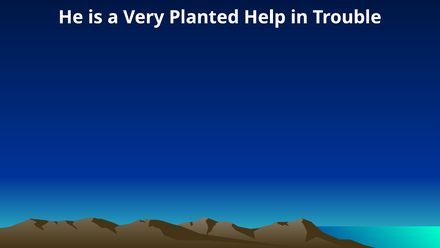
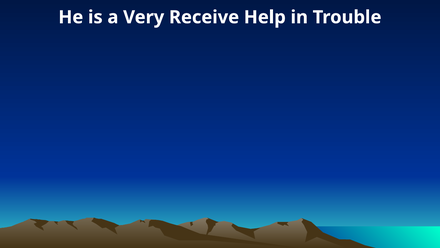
Planted: Planted -> Receive
